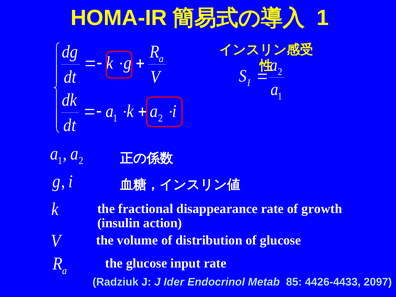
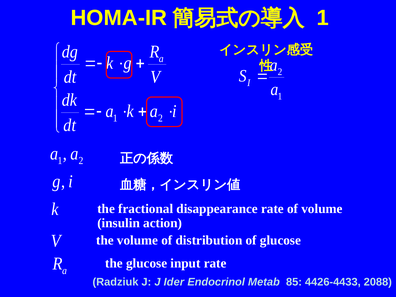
of growth: growth -> volume
2097: 2097 -> 2088
